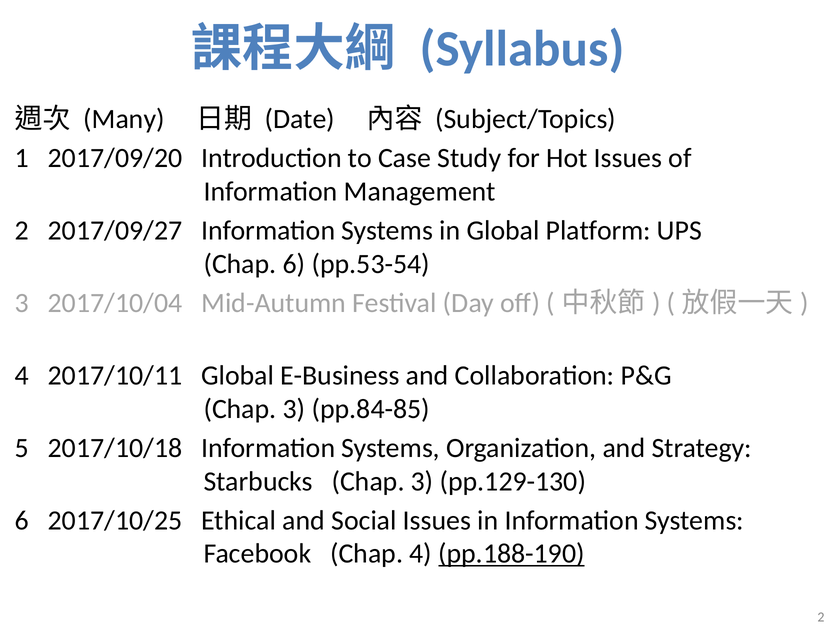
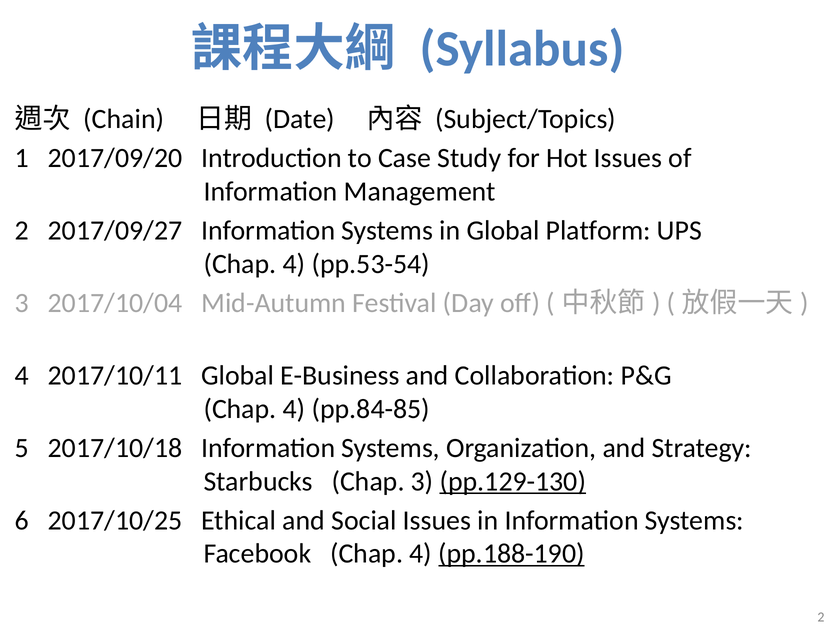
Many: Many -> Chain
6 at (294, 264): 6 -> 4
3 at (294, 409): 3 -> 4
pp.129-130 underline: none -> present
